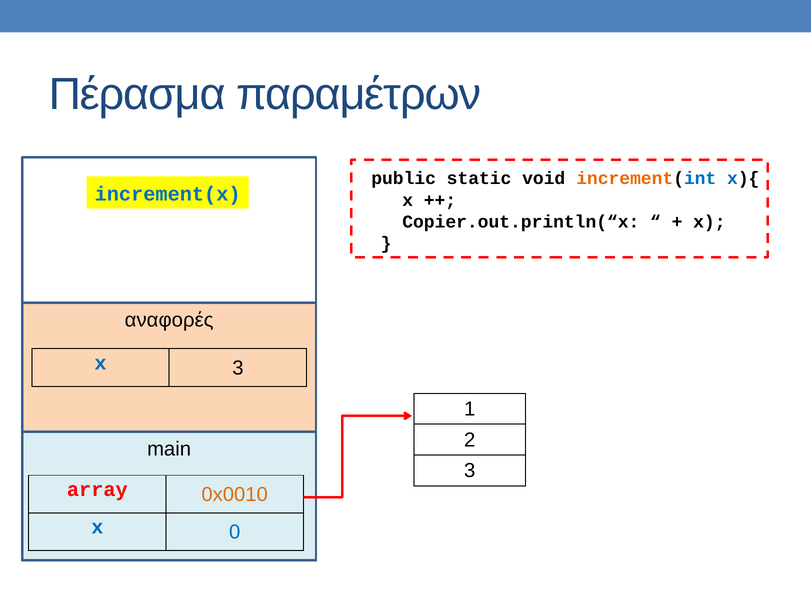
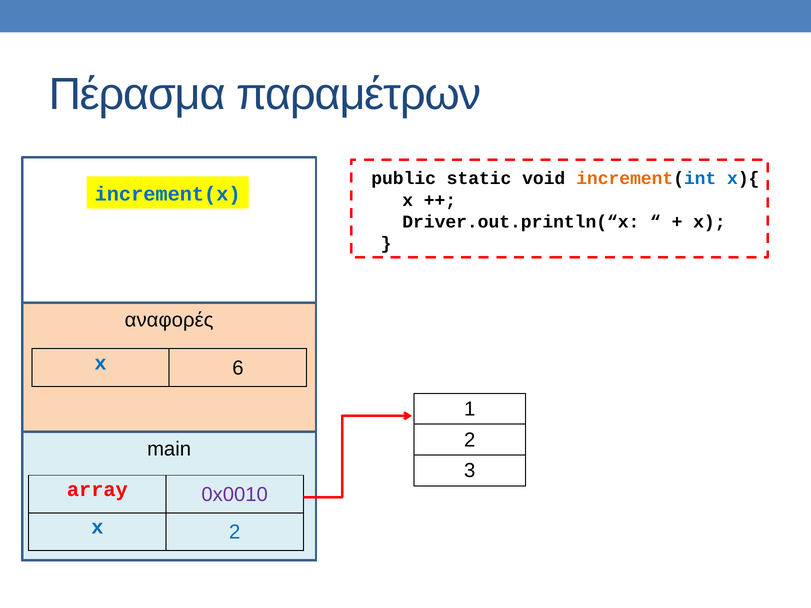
Copier.out.println(“x: Copier.out.println(“x -> Driver.out.println(“x
x 3: 3 -> 6
0x0010 colour: orange -> purple
x 0: 0 -> 2
